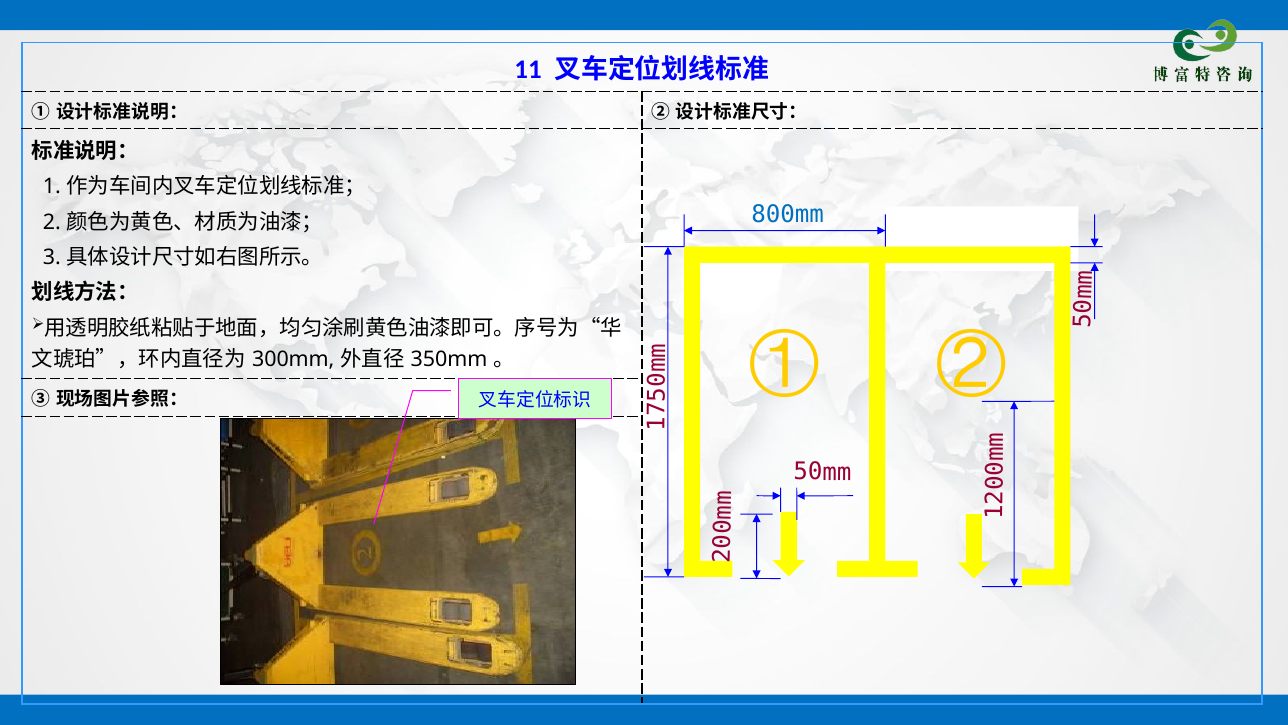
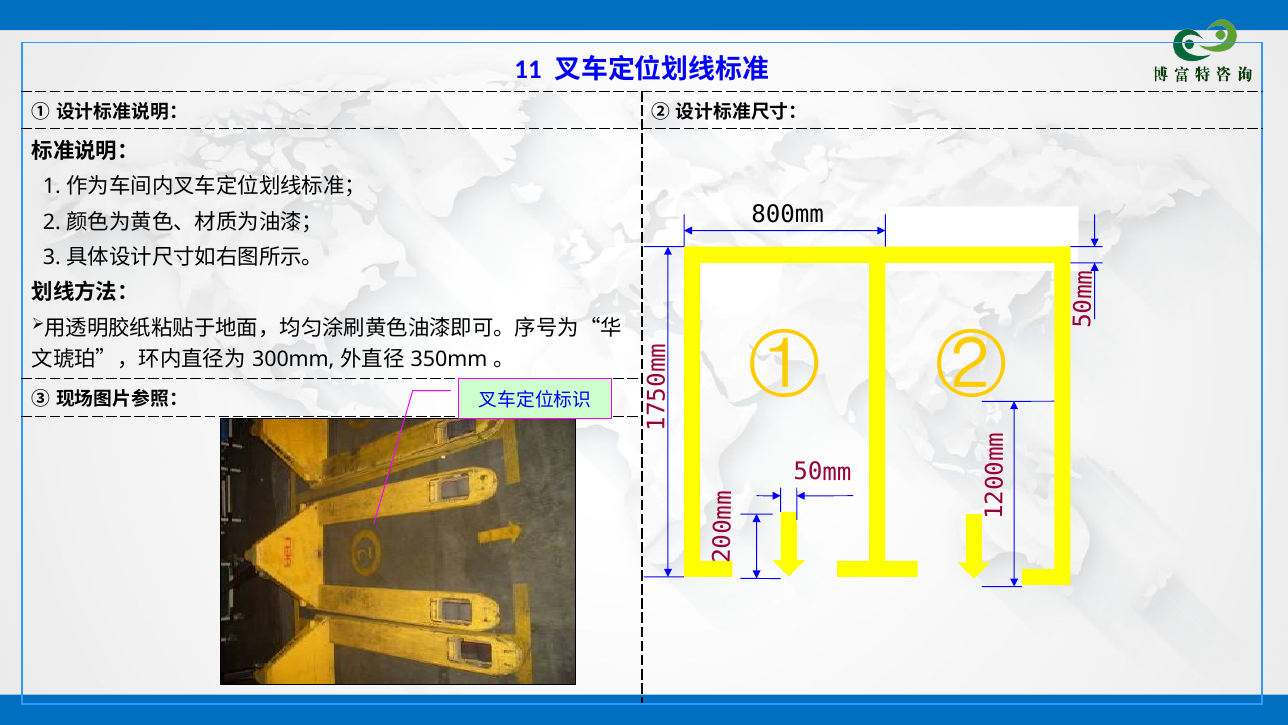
800mm colour: blue -> black
